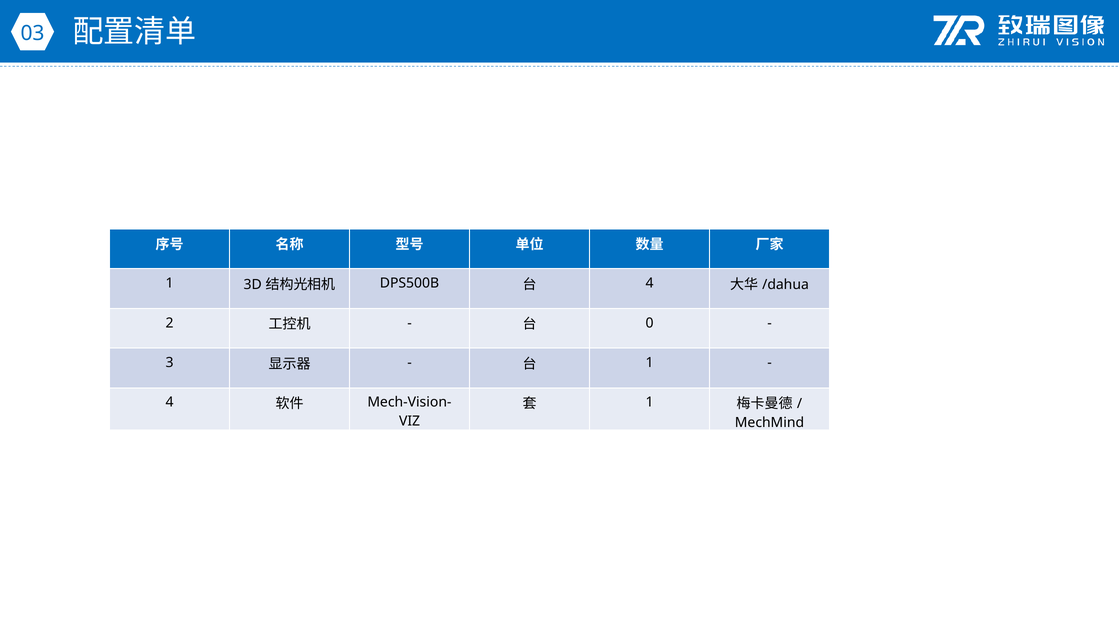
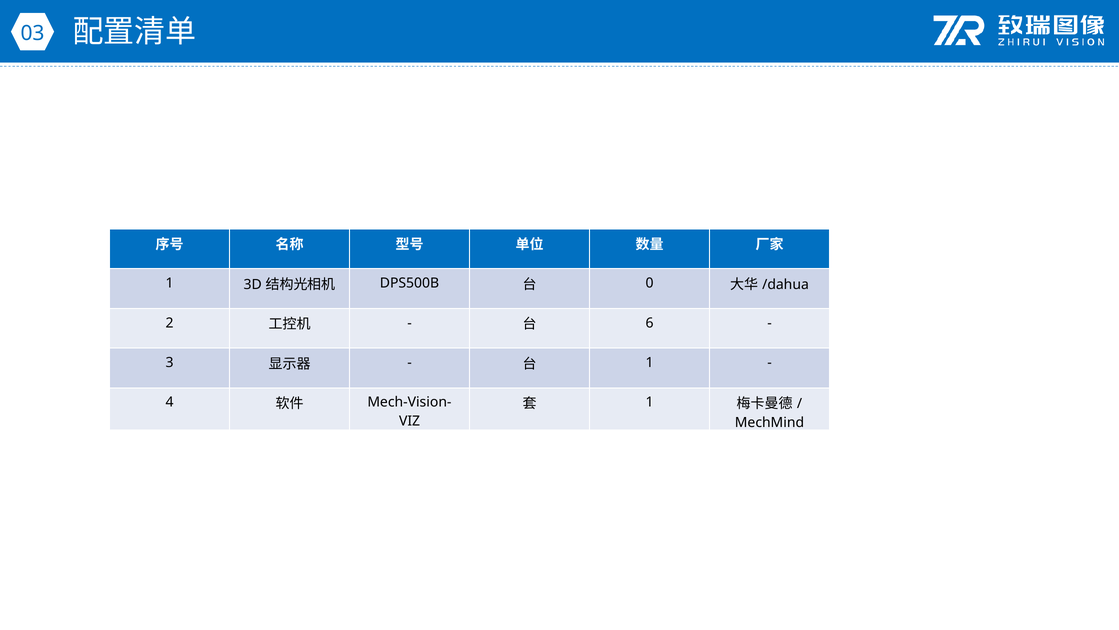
4 at (650, 283): 4 -> 0
0: 0 -> 6
